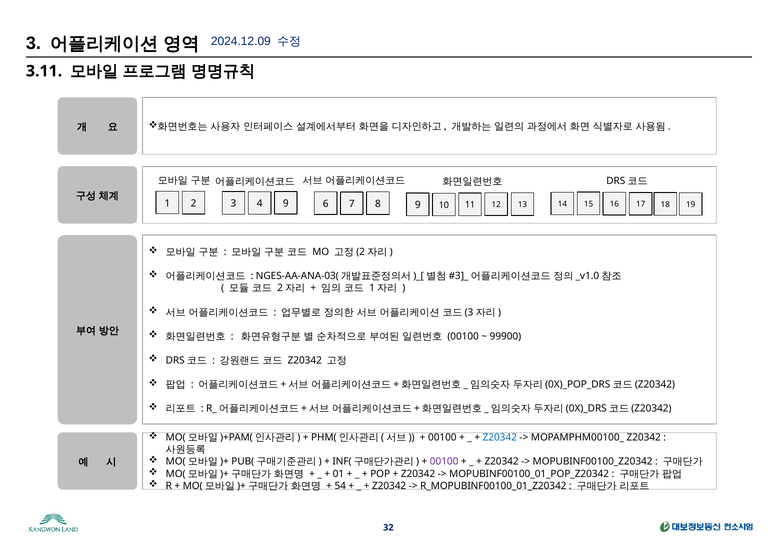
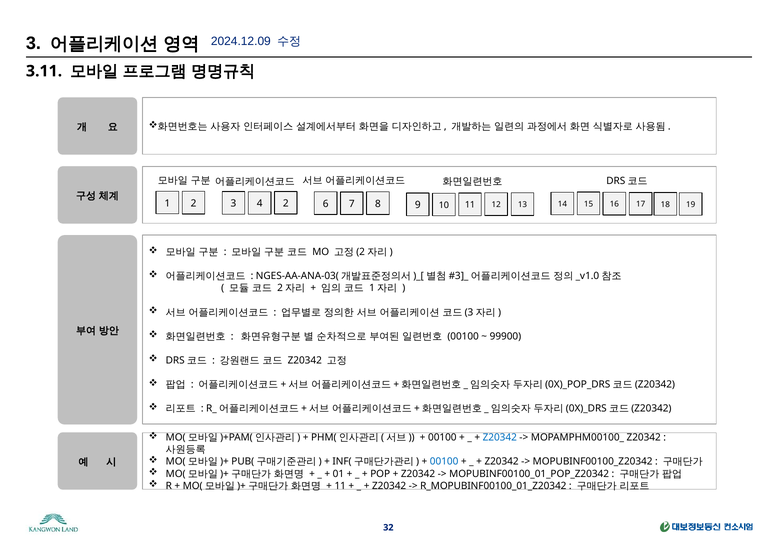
4 9: 9 -> 2
00100 at (444, 462) colour: purple -> blue
54 at (340, 486): 54 -> 11
